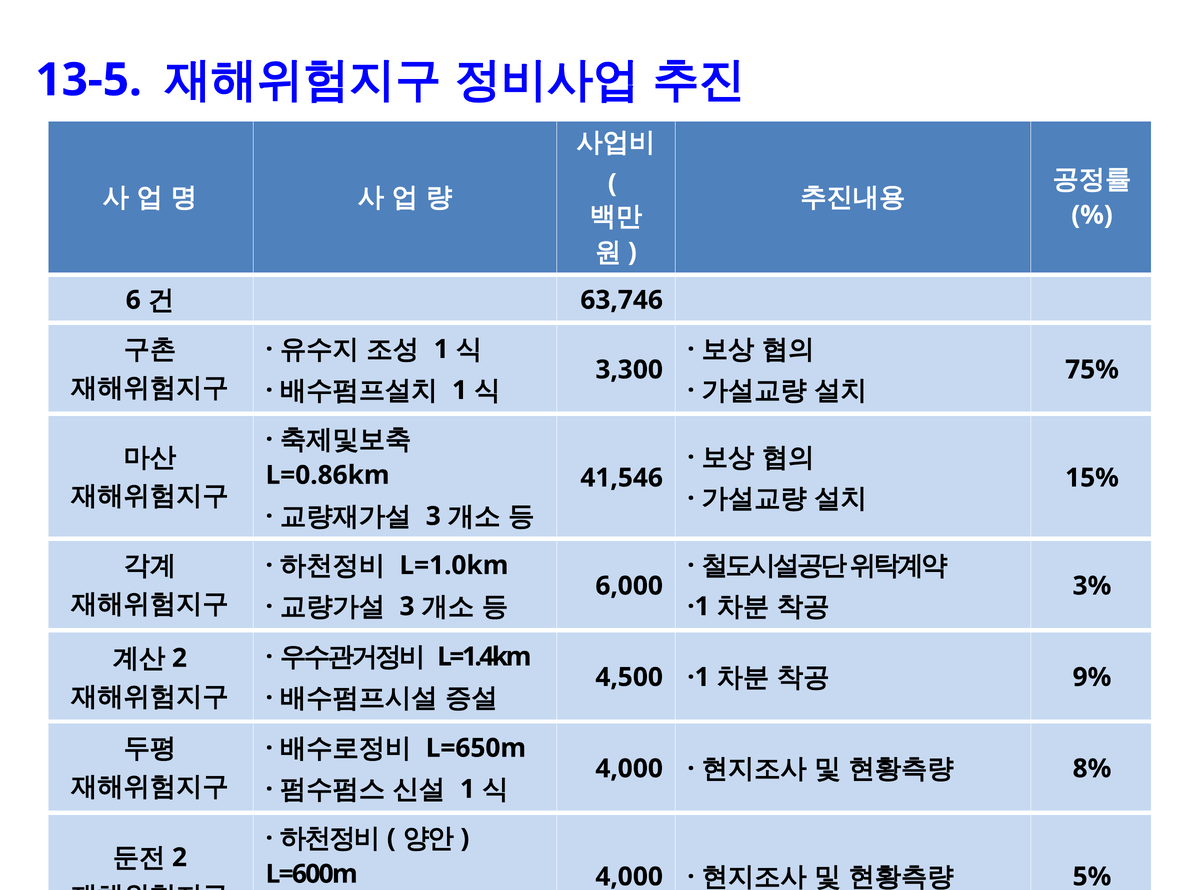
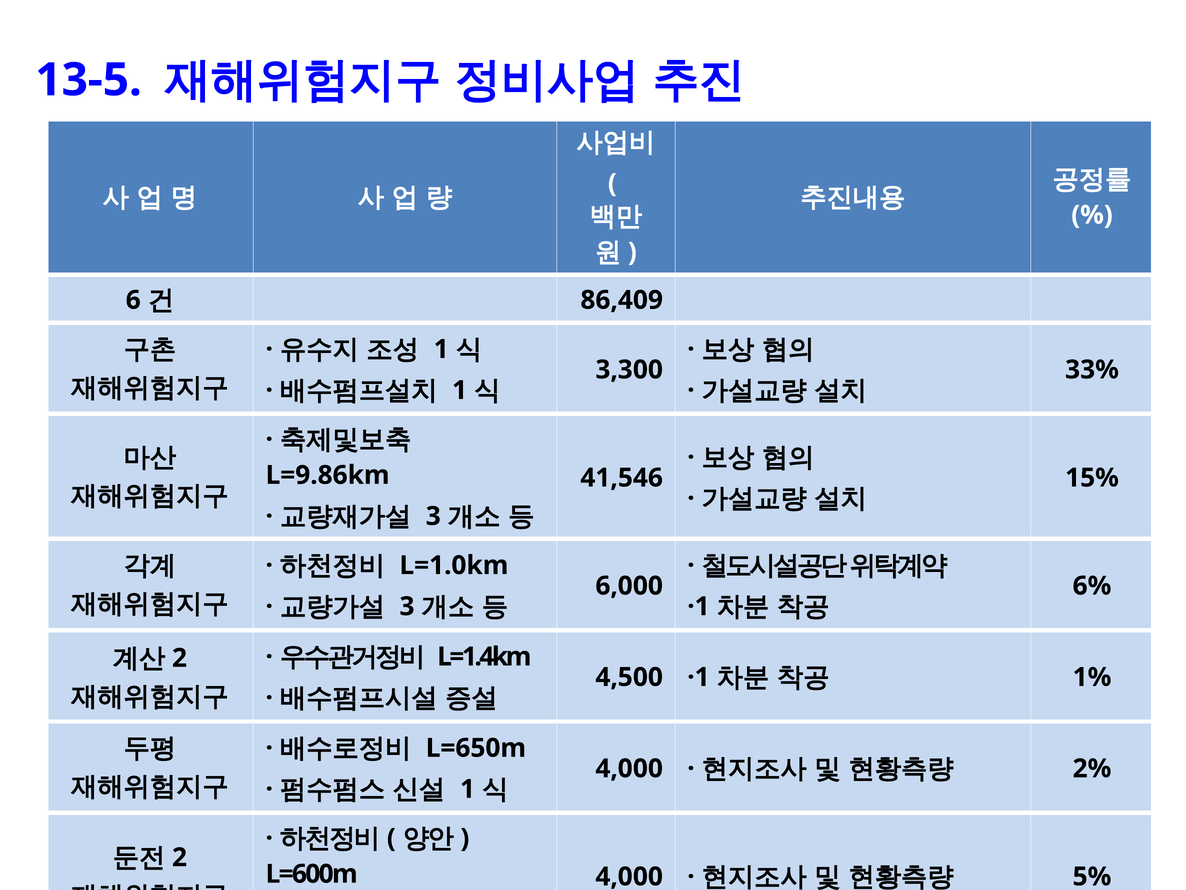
63,746: 63,746 -> 86,409
75%: 75% -> 33%
L=0.86km: L=0.86km -> L=9.86km
3%: 3% -> 6%
9%: 9% -> 1%
8%: 8% -> 2%
